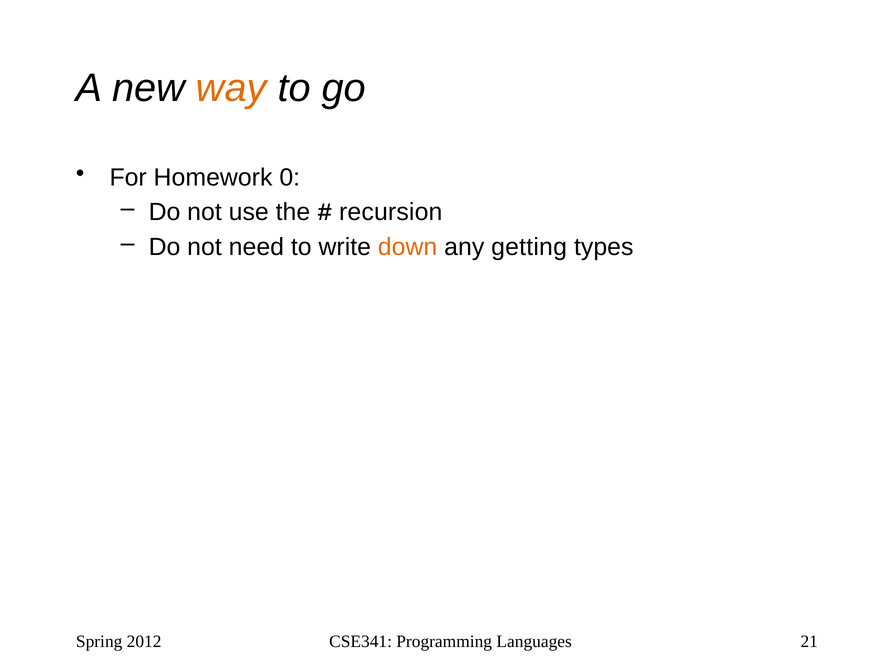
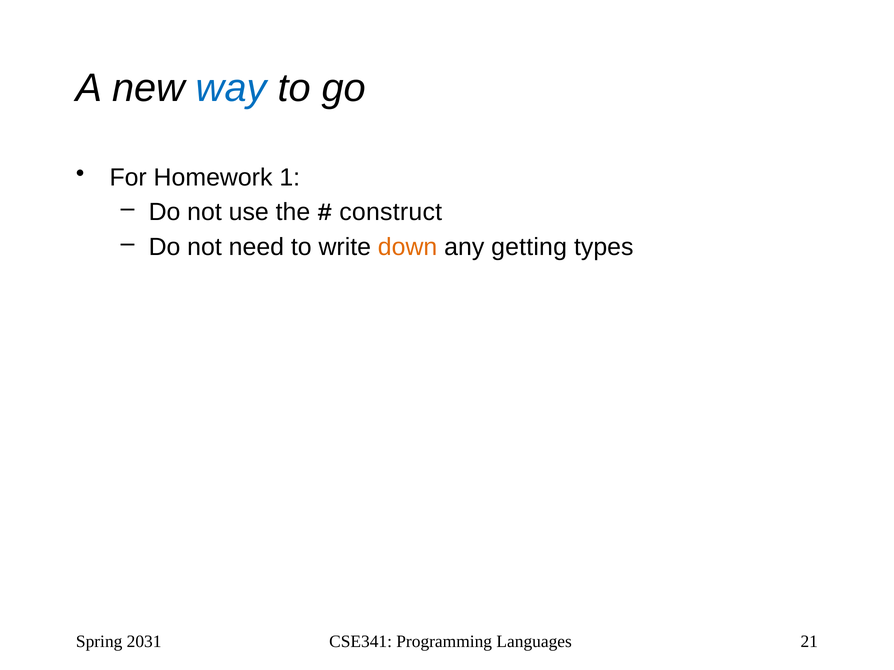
way colour: orange -> blue
0: 0 -> 1
recursion: recursion -> construct
2012: 2012 -> 2031
